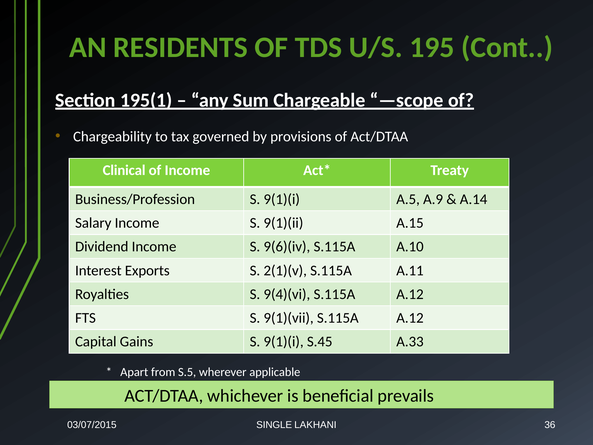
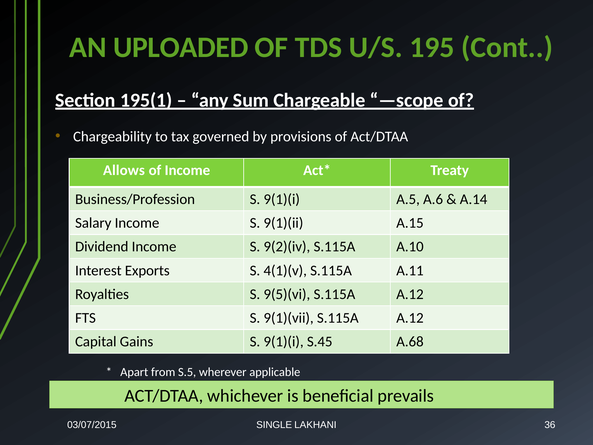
RESIDENTS: RESIDENTS -> UPLOADED
Clinical: Clinical -> Allows
A.9: A.9 -> A.6
9(6)(iv: 9(6)(iv -> 9(2)(iv
2(1)(v: 2(1)(v -> 4(1)(v
9(4)(vi: 9(4)(vi -> 9(5)(vi
A.33: A.33 -> A.68
